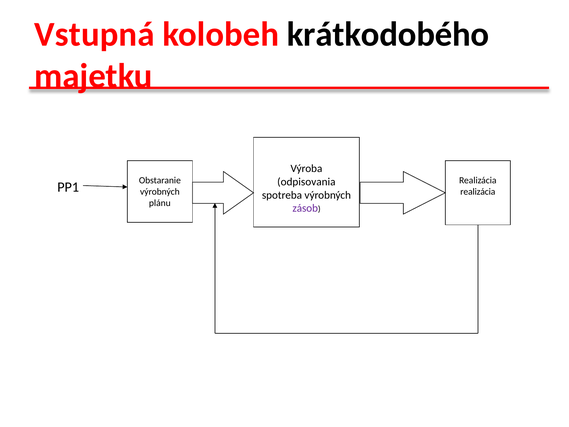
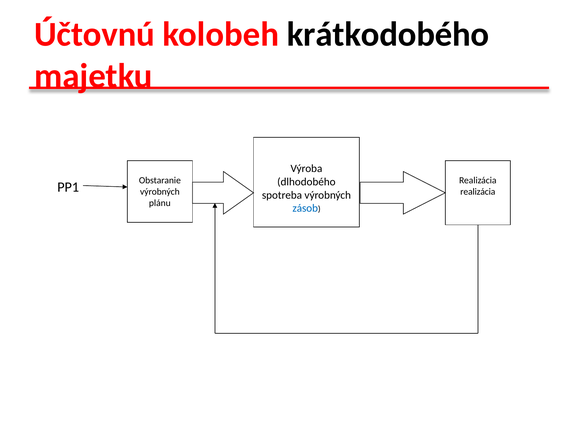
Vstupná: Vstupná -> Účtovnú
odpisovania: odpisovania -> dlhodobého
zásob colour: purple -> blue
